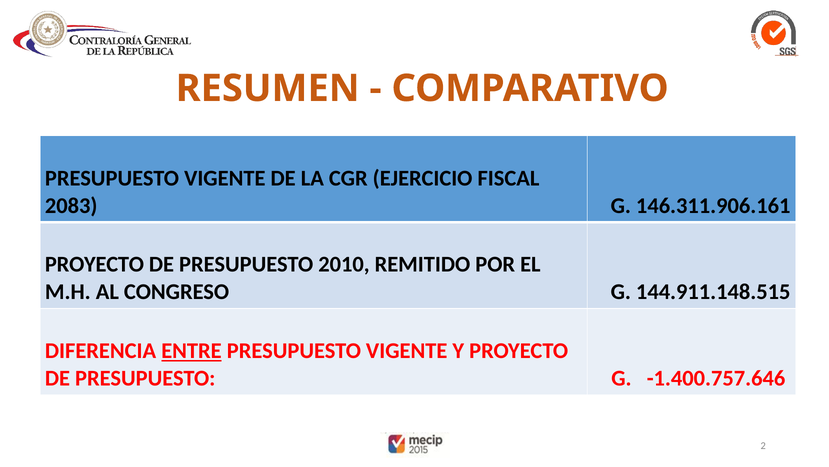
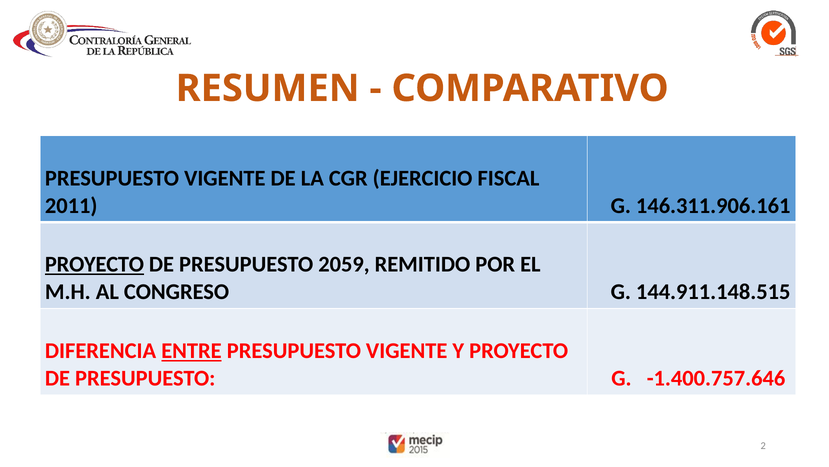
2083: 2083 -> 2011
PROYECTO at (95, 264) underline: none -> present
2010: 2010 -> 2059
